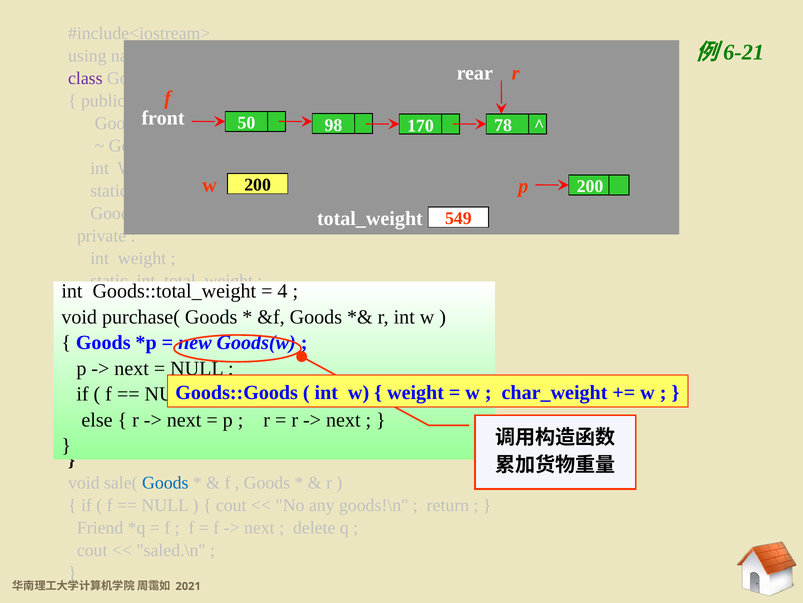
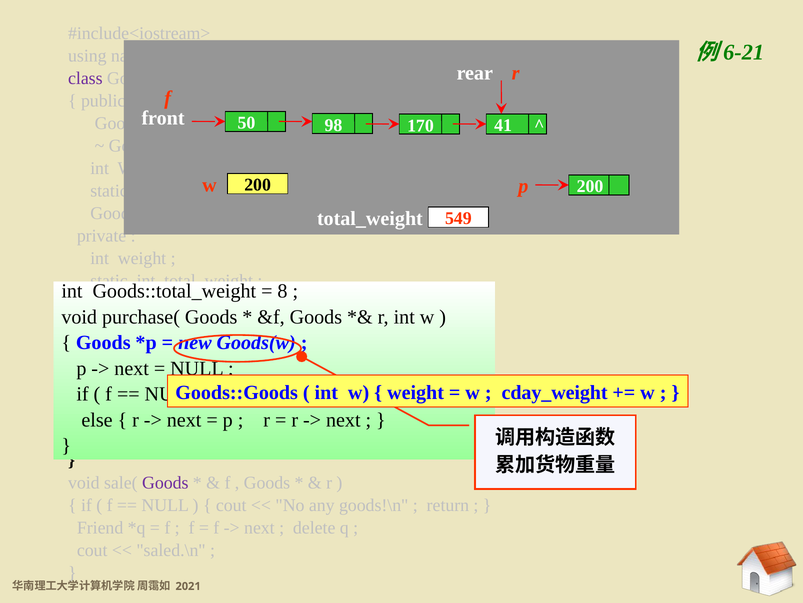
78: 78 -> 41
4: 4 -> 8
char_weight: char_weight -> cday_weight
Goods at (165, 482) colour: blue -> purple
